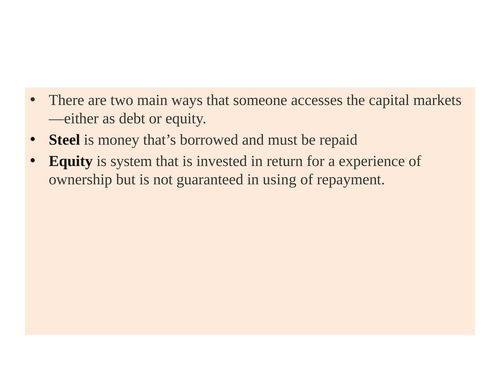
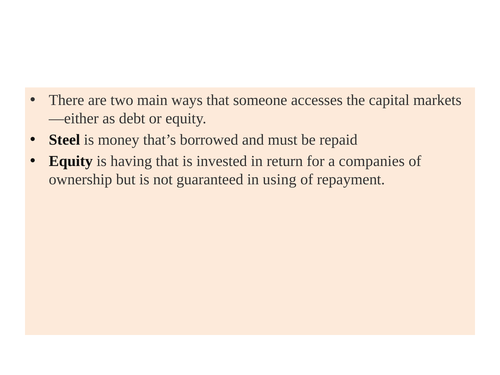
system: system -> having
experience: experience -> companies
